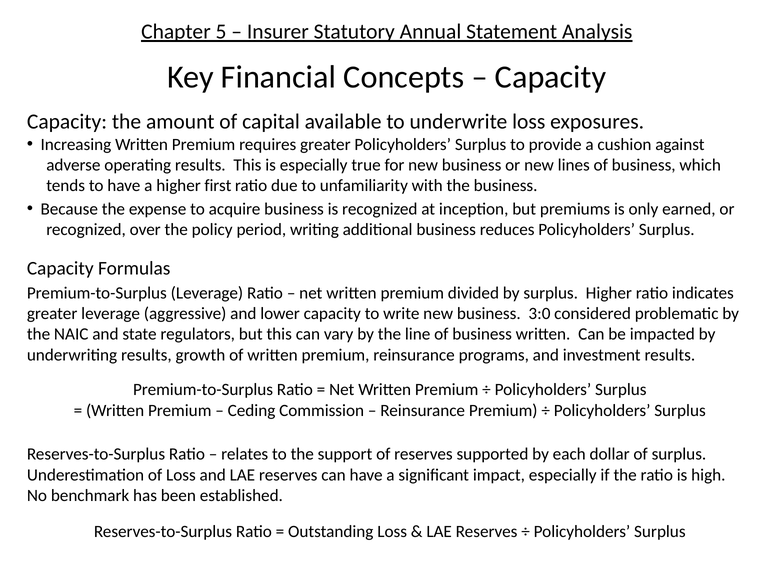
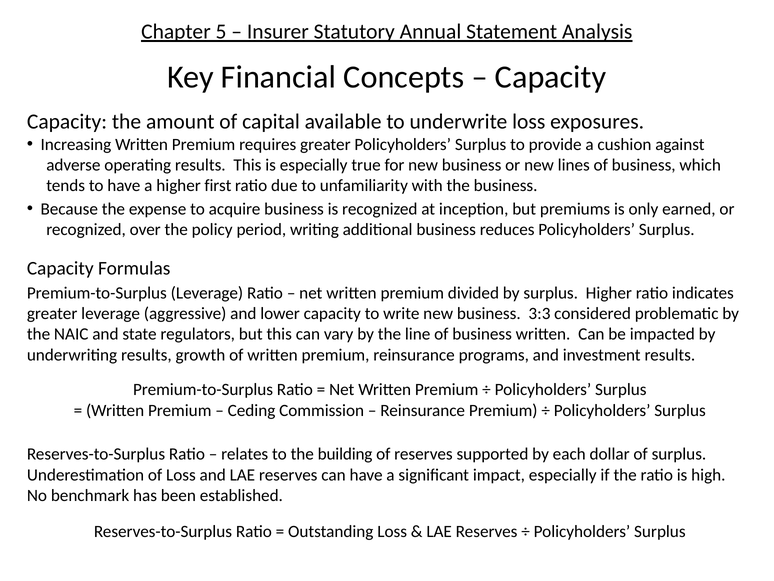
3:0: 3:0 -> 3:3
support: support -> building
